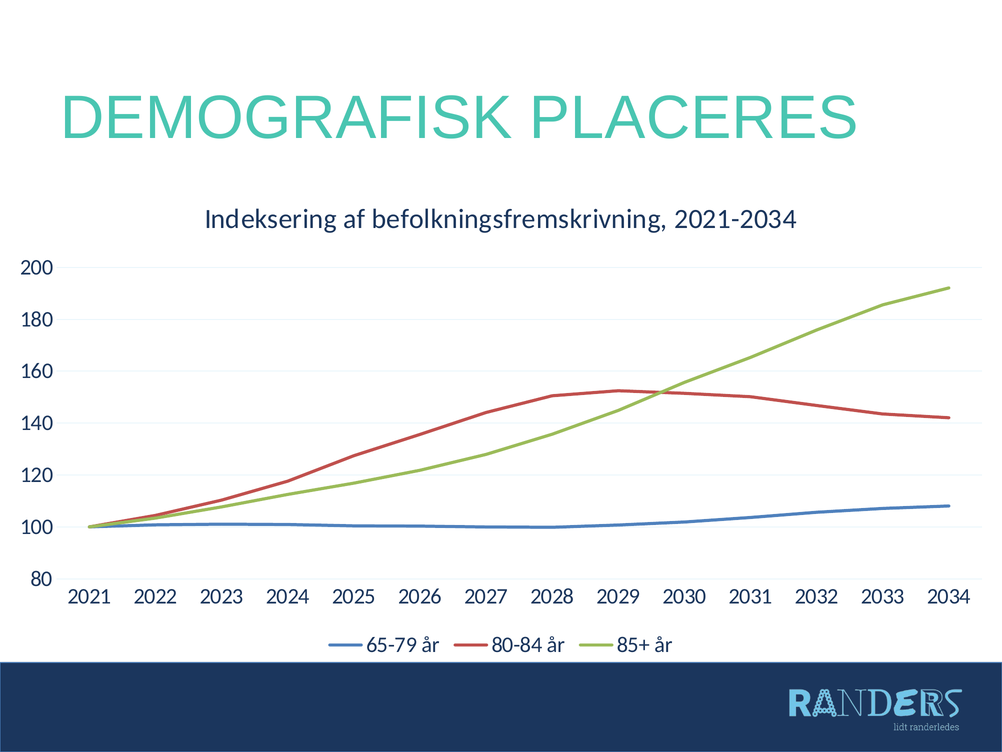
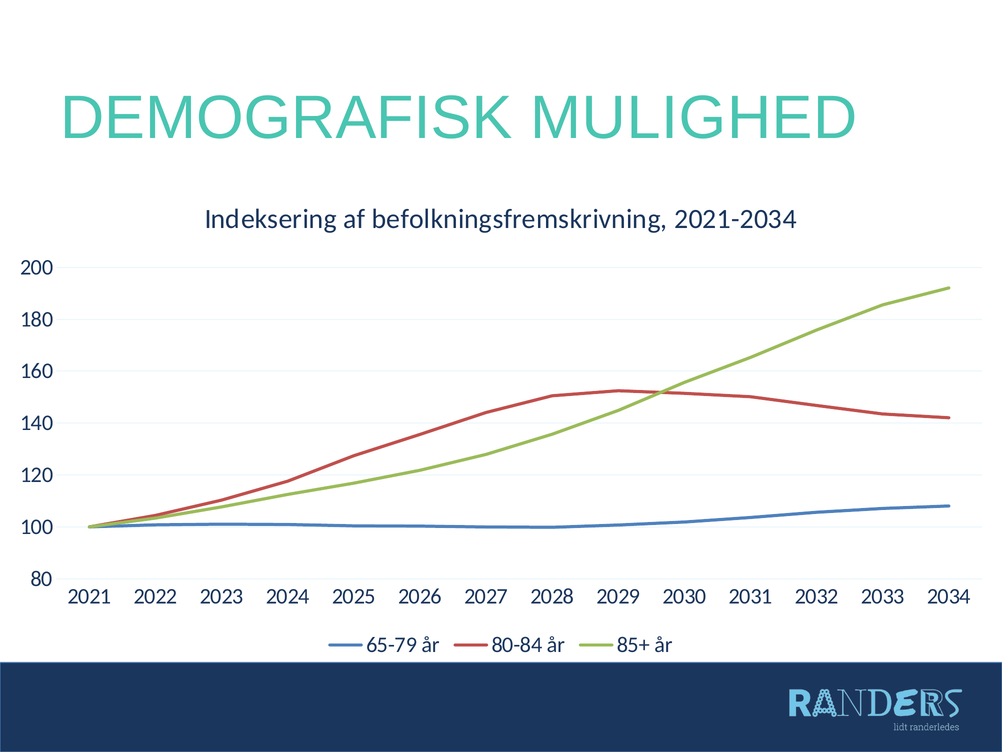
PLACERES: PLACERES -> MULIGHED
